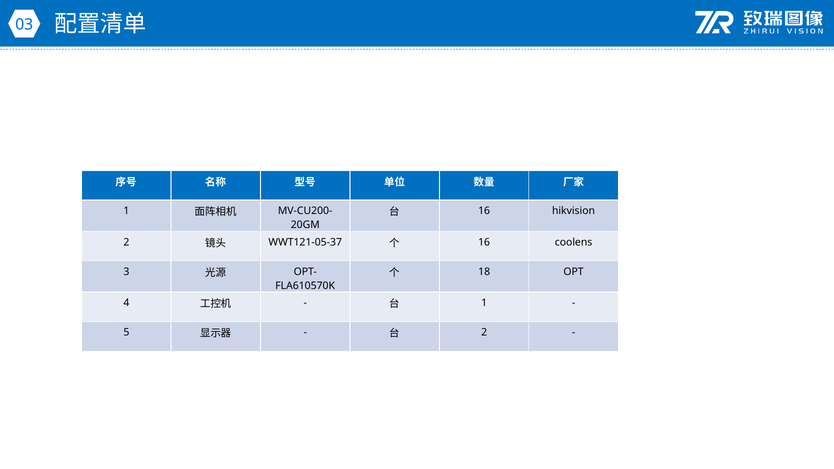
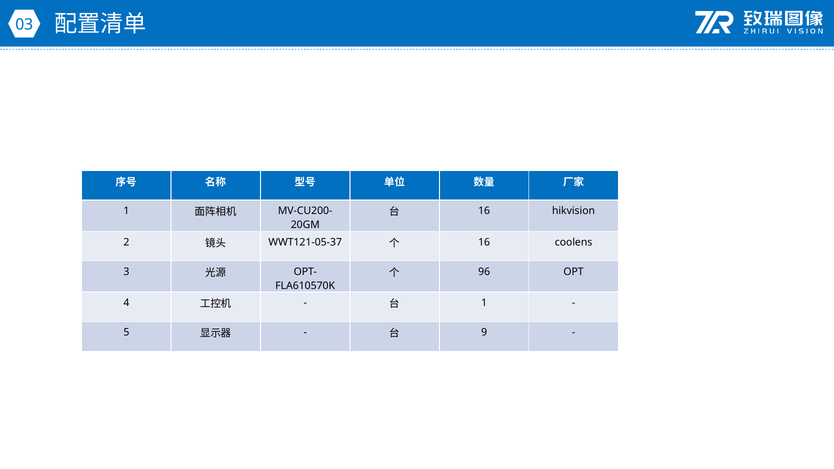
18: 18 -> 96
2 at (484, 333): 2 -> 9
